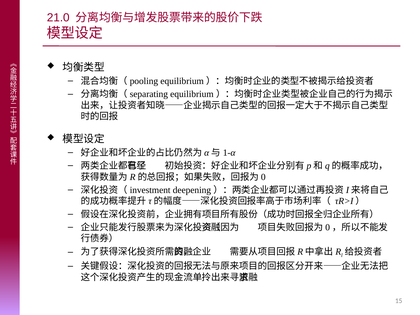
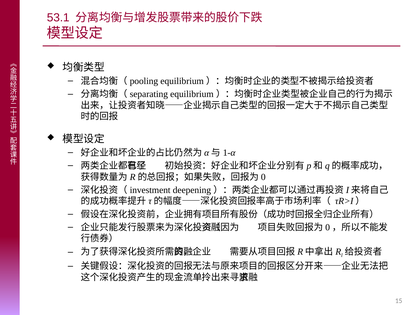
21.0: 21.0 -> 53.1
